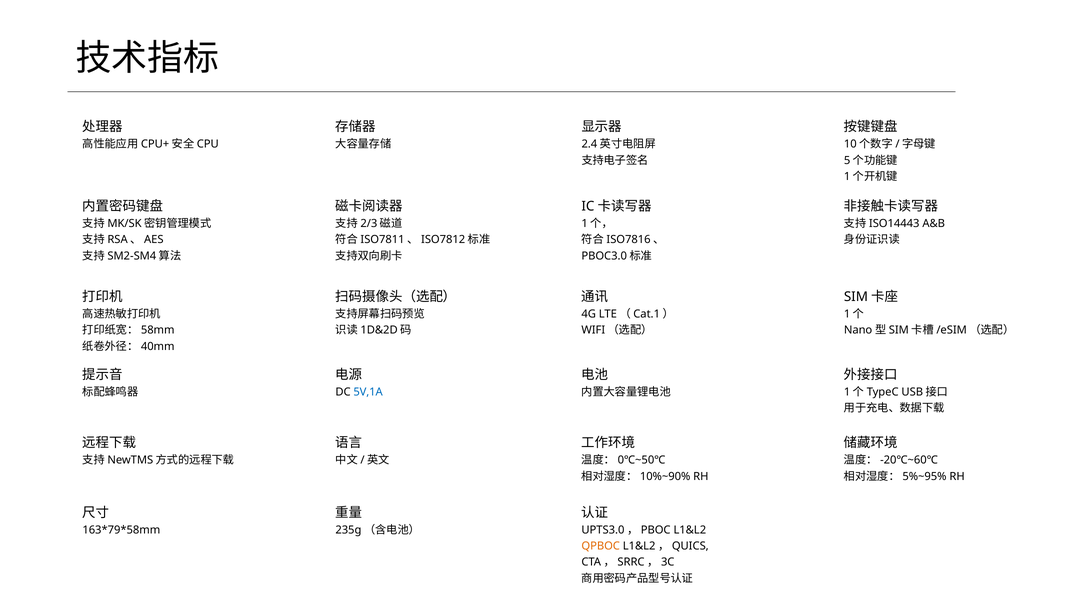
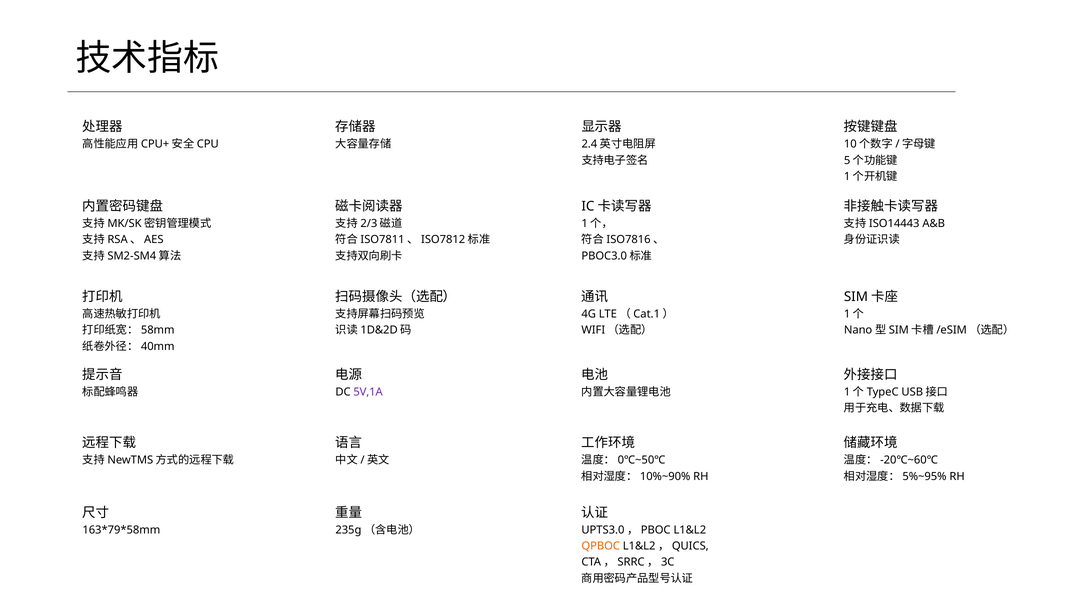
5V,1A colour: blue -> purple
